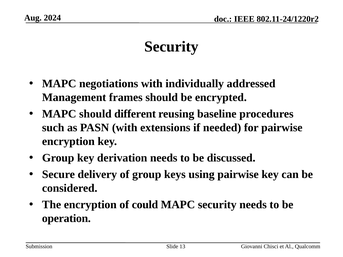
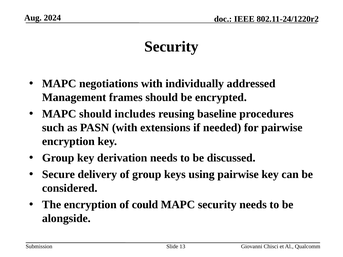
different: different -> includes
operation: operation -> alongside
